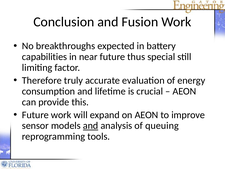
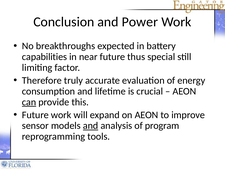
Fusion: Fusion -> Power
can underline: none -> present
queuing: queuing -> program
